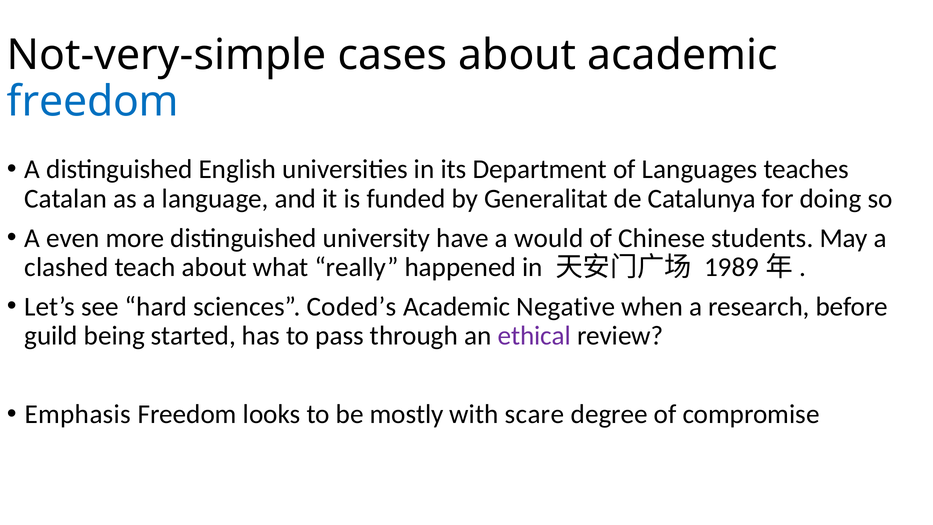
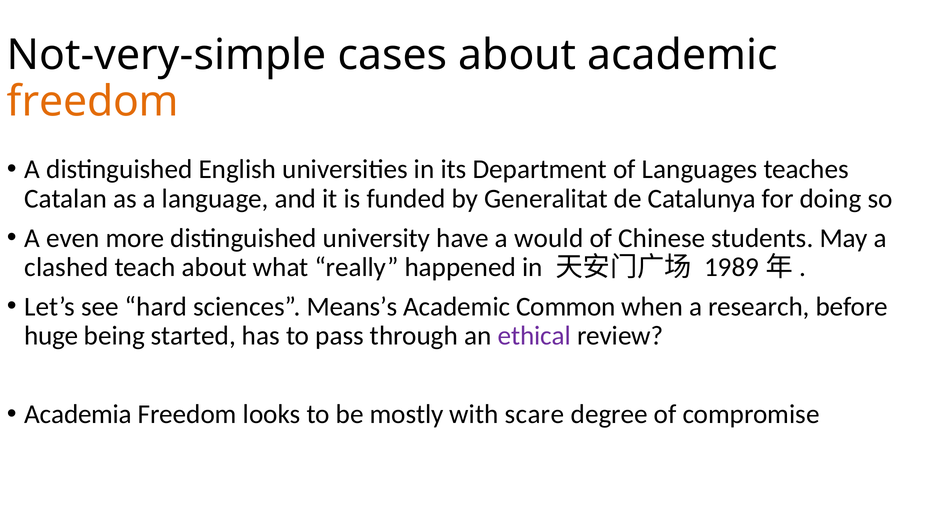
freedom at (93, 101) colour: blue -> orange
Coded’s: Coded’s -> Means’s
Negative: Negative -> Common
guild: guild -> huge
Emphasis: Emphasis -> Academia
